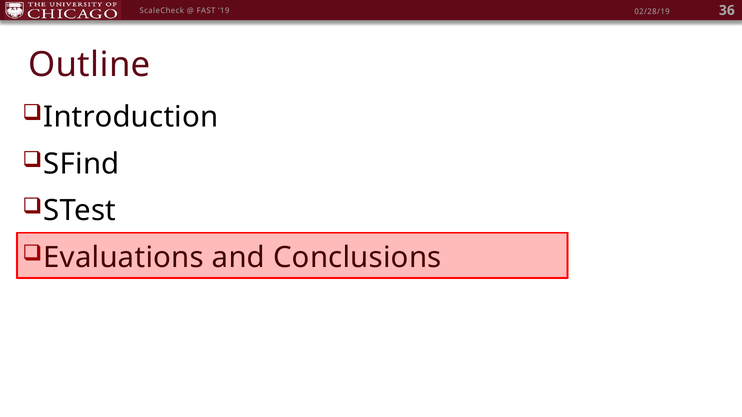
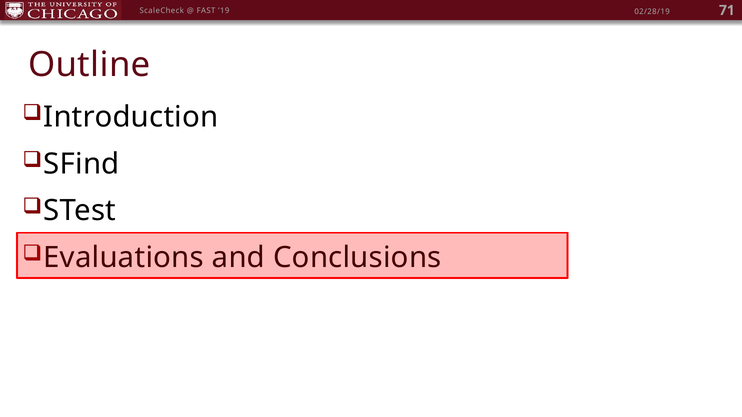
36: 36 -> 71
